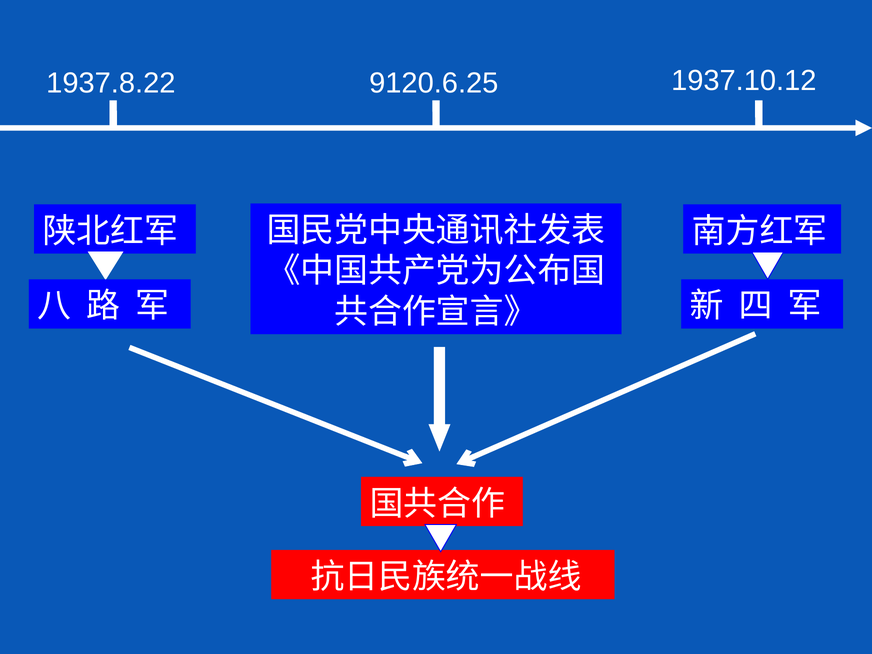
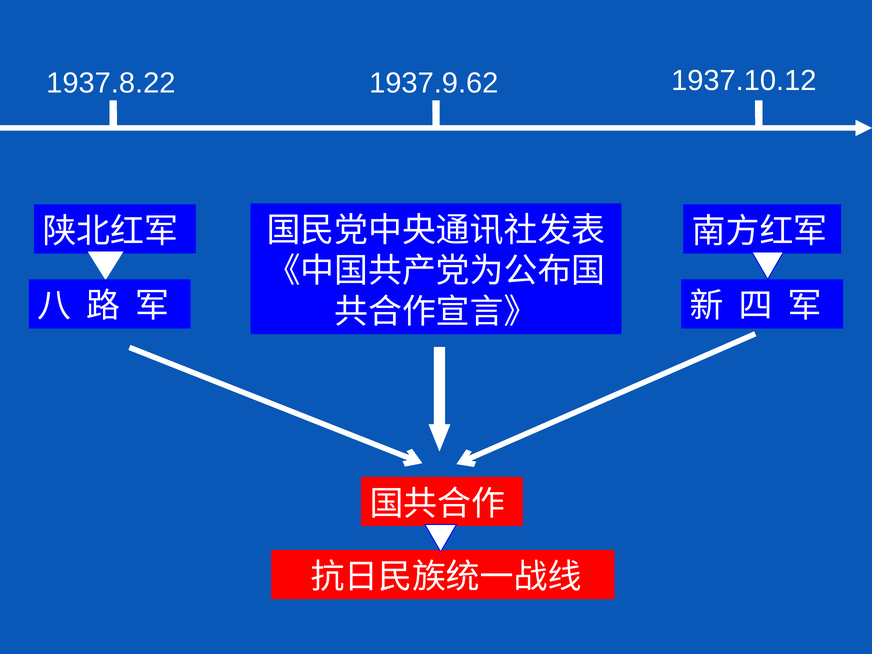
9120.6.25: 9120.6.25 -> 1937.9.62
